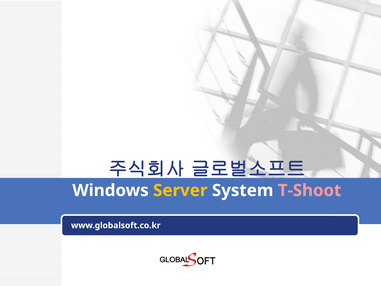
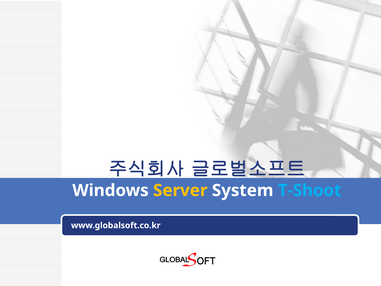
T-Shoot colour: pink -> light blue
